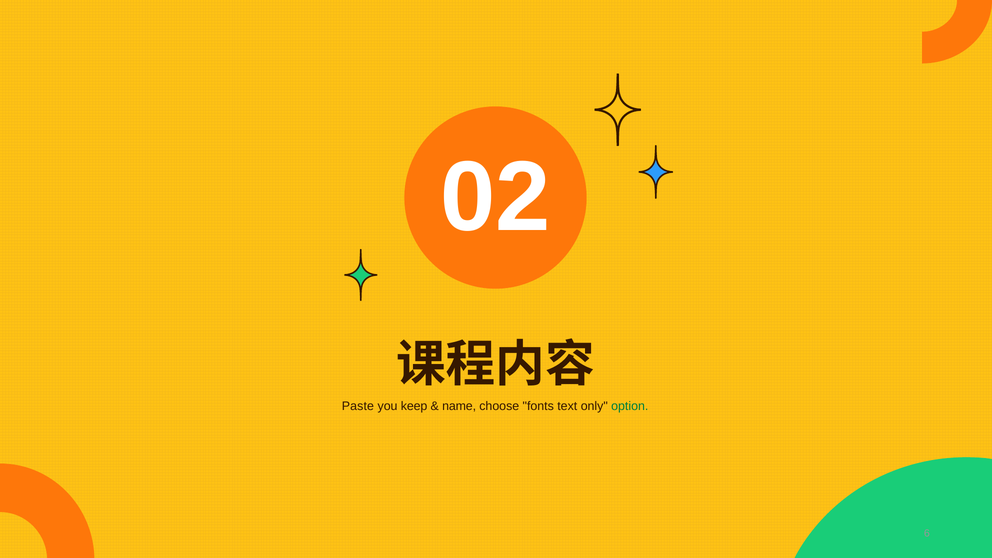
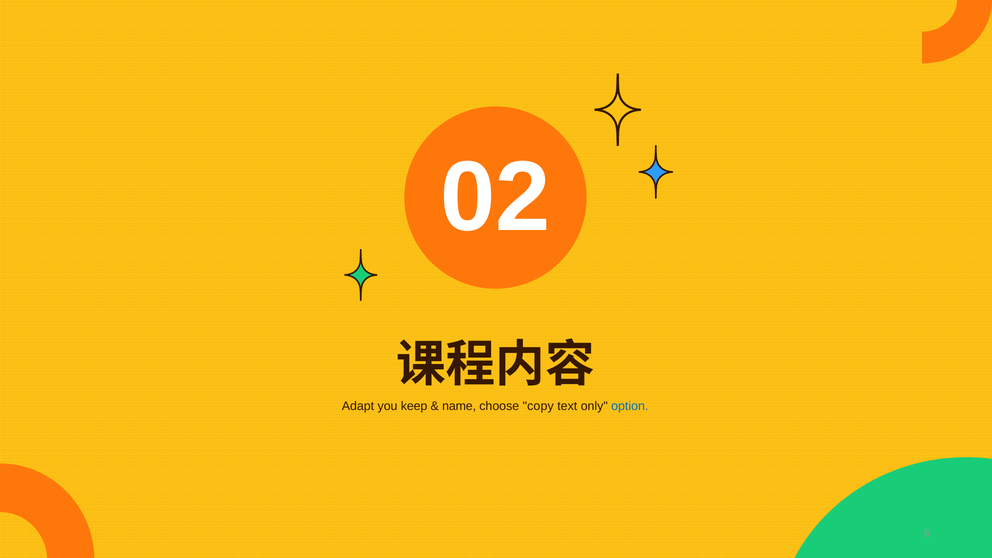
Paste: Paste -> Adapt
fonts: fonts -> copy
option colour: green -> blue
